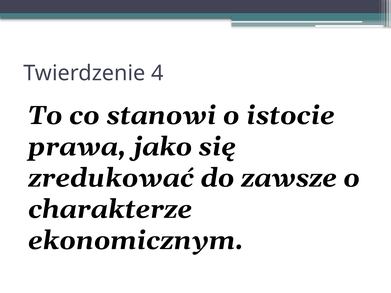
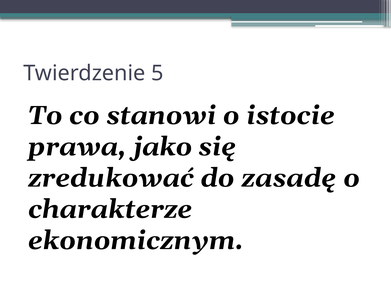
4: 4 -> 5
zawsze: zawsze -> zasadę
